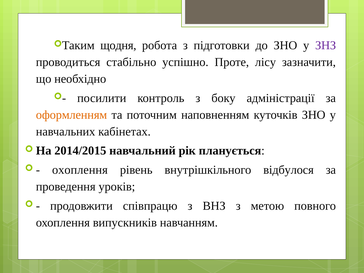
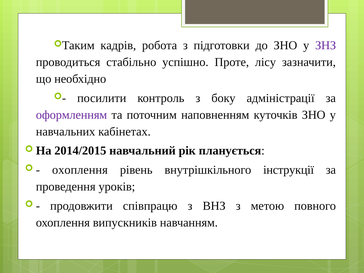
щодня: щодня -> кадрів
оформленням colour: orange -> purple
відбулося: відбулося -> інструкції
